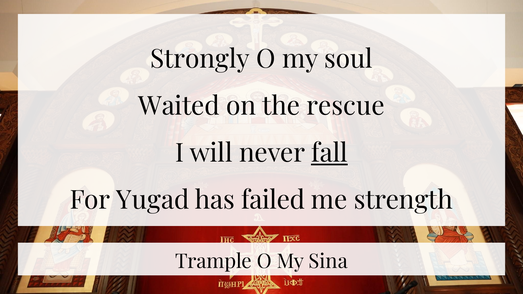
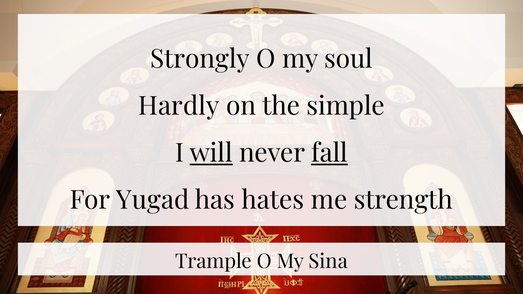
Waited: Waited -> Hardly
rescue: rescue -> simple
will underline: none -> present
failed: failed -> hates
